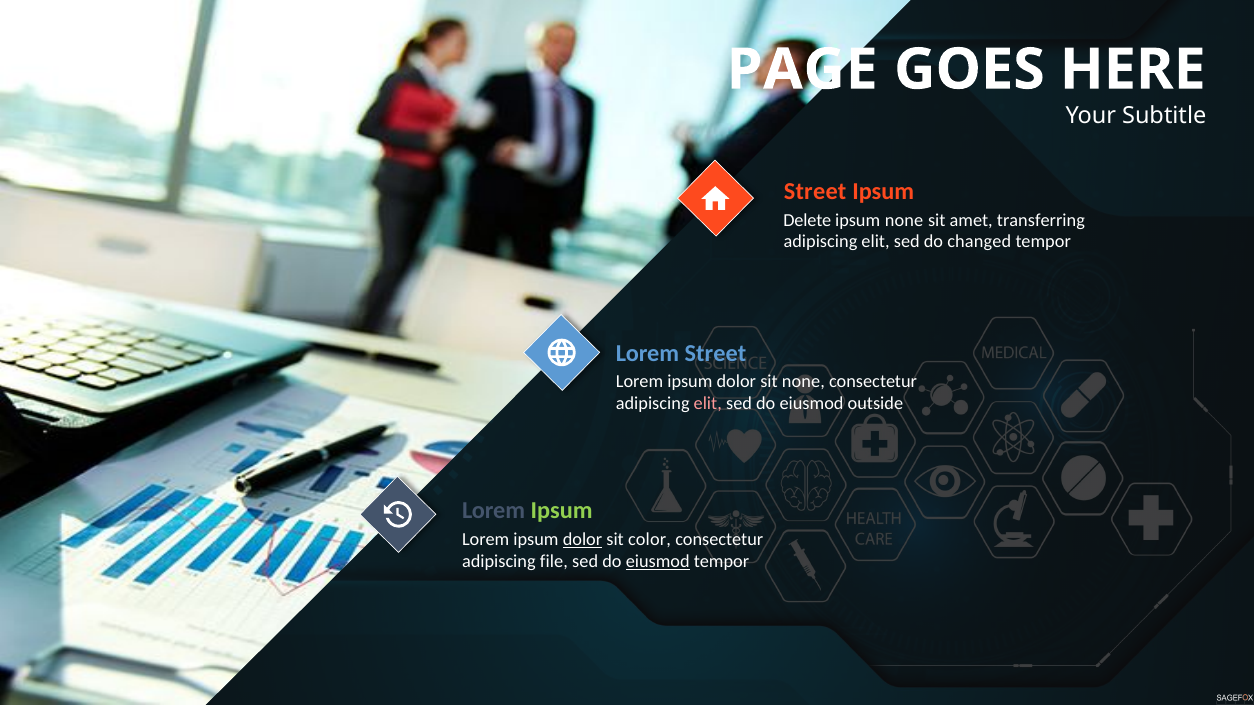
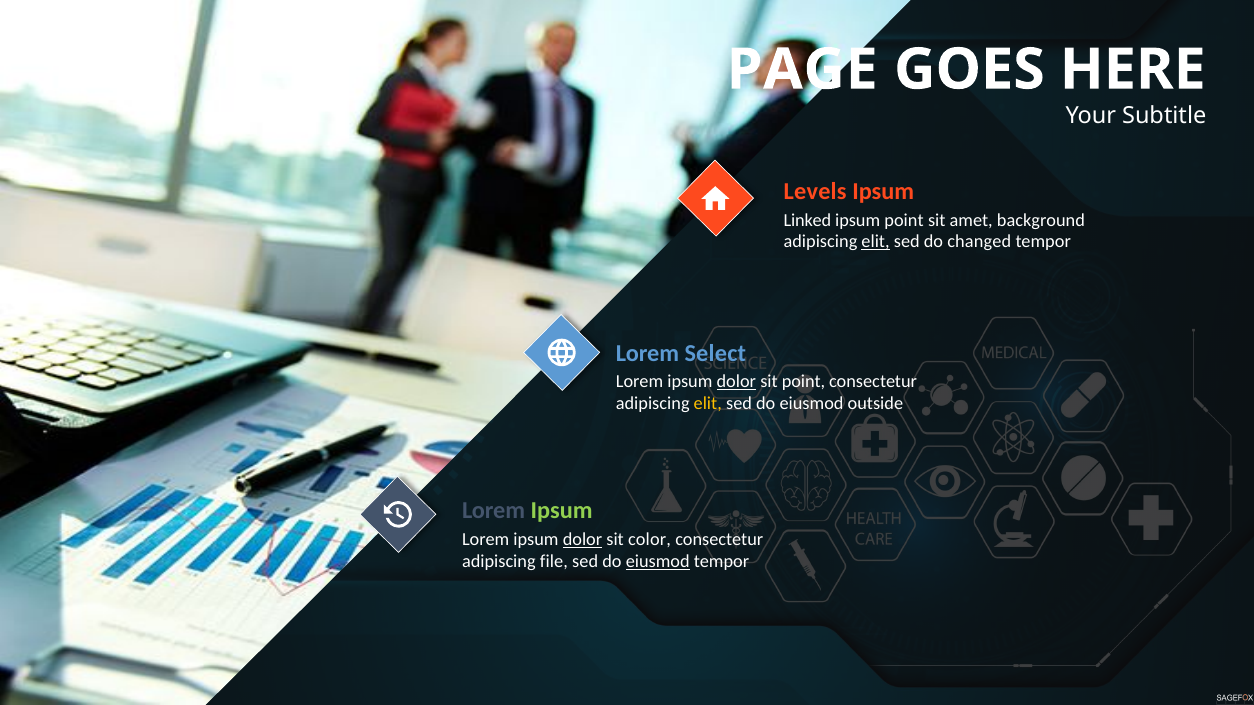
Street at (815, 191): Street -> Levels
Delete: Delete -> Linked
ipsum none: none -> point
transferring: transferring -> background
elit at (876, 242) underline: none -> present
Lorem Street: Street -> Select
dolor at (736, 382) underline: none -> present
sit none: none -> point
elit at (708, 404) colour: pink -> yellow
